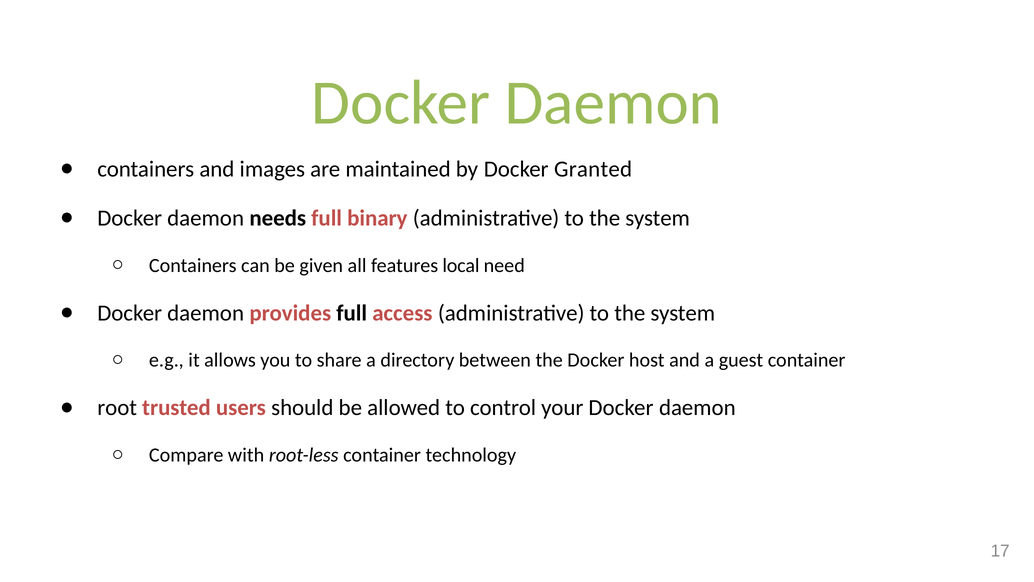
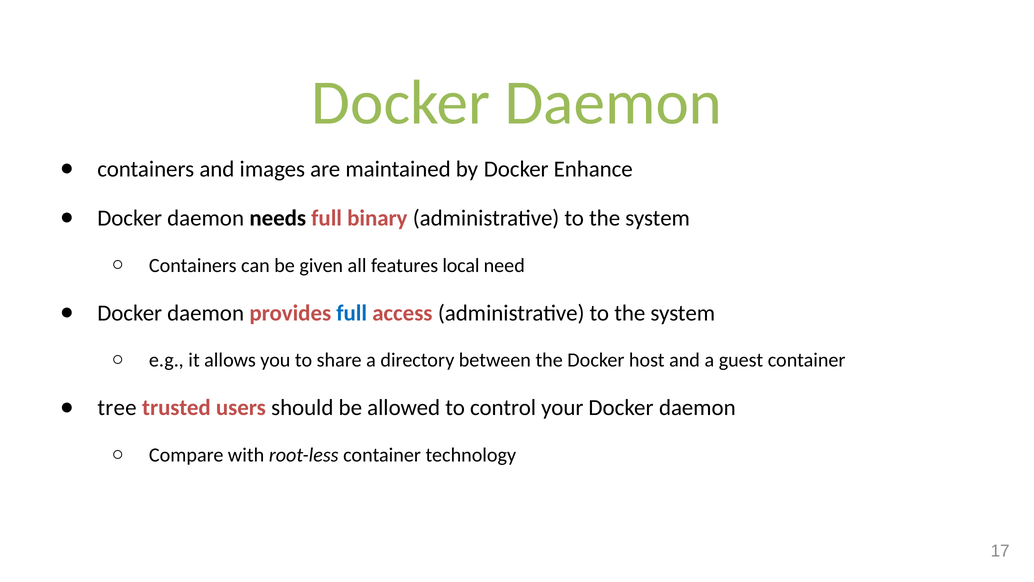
Granted: Granted -> Enhance
full at (352, 313) colour: black -> blue
root: root -> tree
